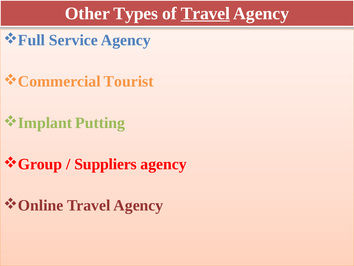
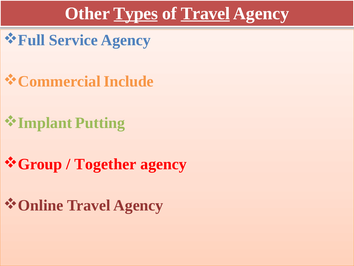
Types underline: none -> present
Tourist: Tourist -> Include
Suppliers: Suppliers -> Together
